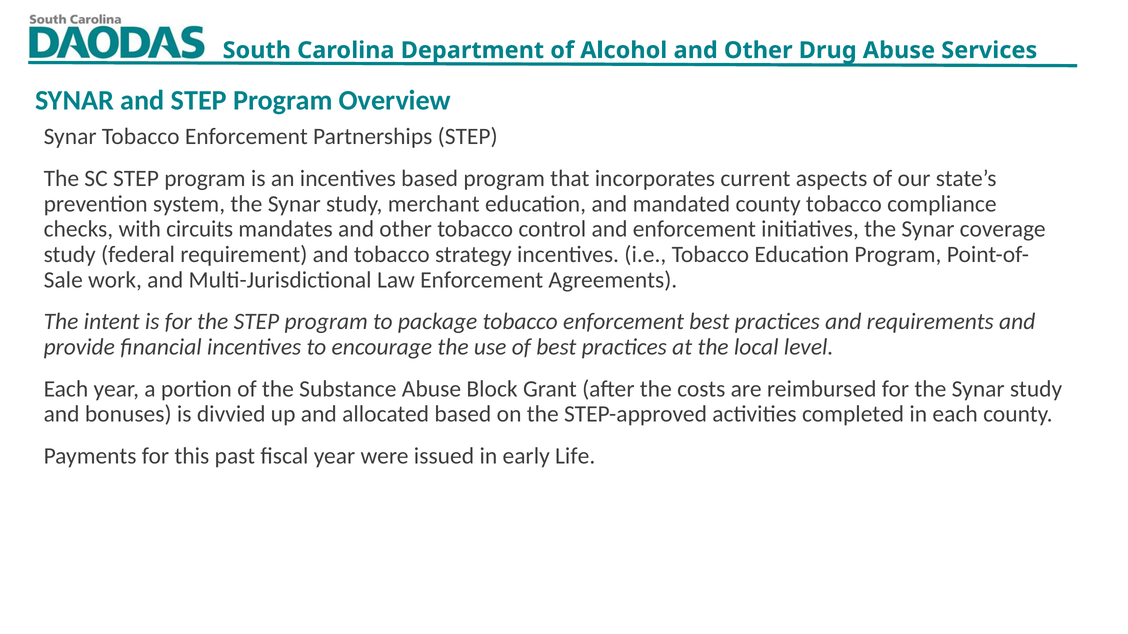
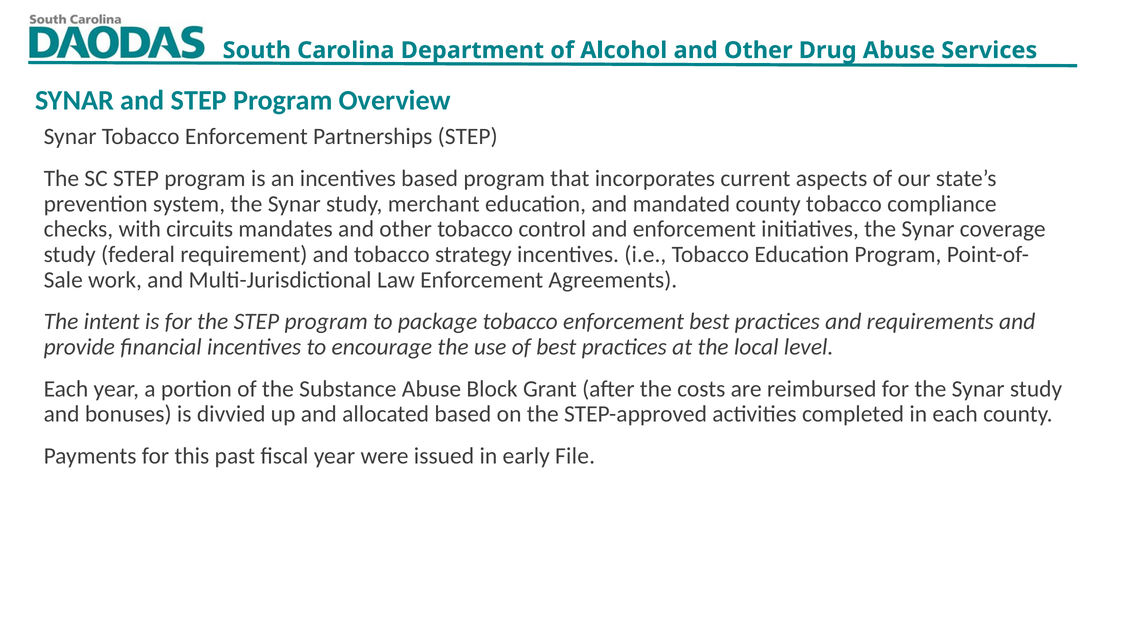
Life: Life -> File
